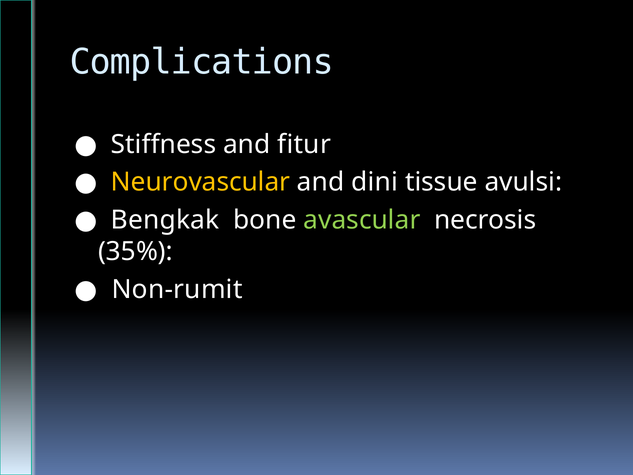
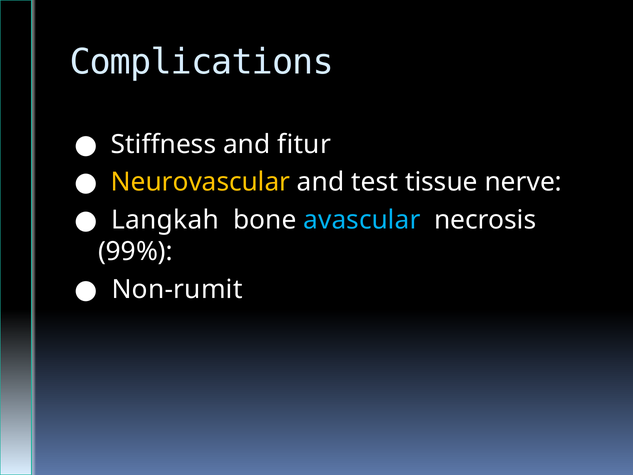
dini: dini -> test
avulsi: avulsi -> nerve
Bengkak: Bengkak -> Langkah
avascular colour: light green -> light blue
35%: 35% -> 99%
